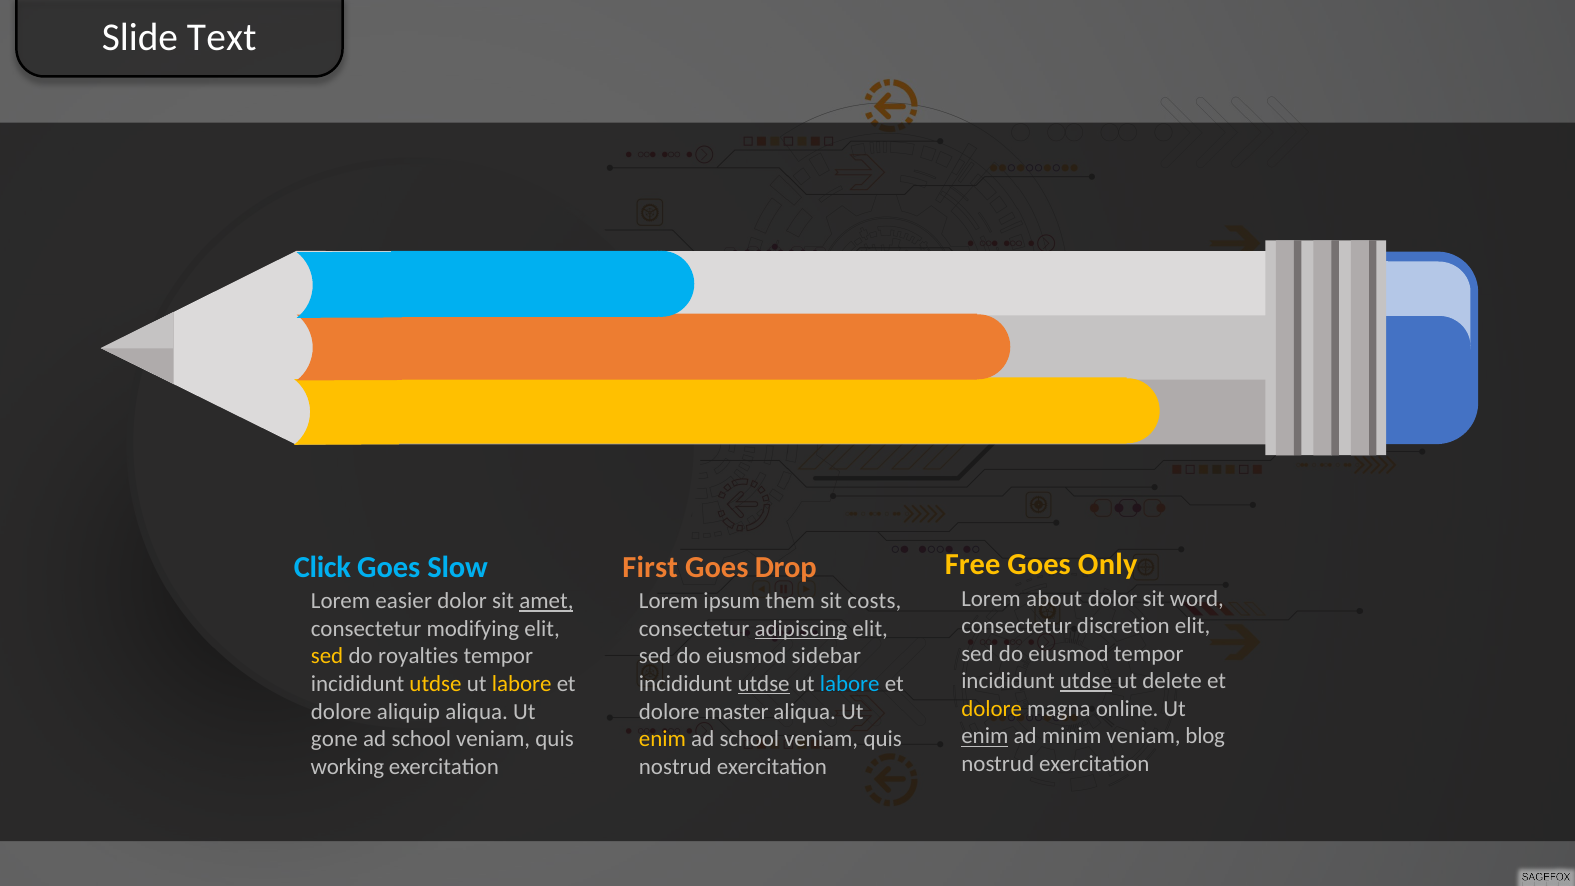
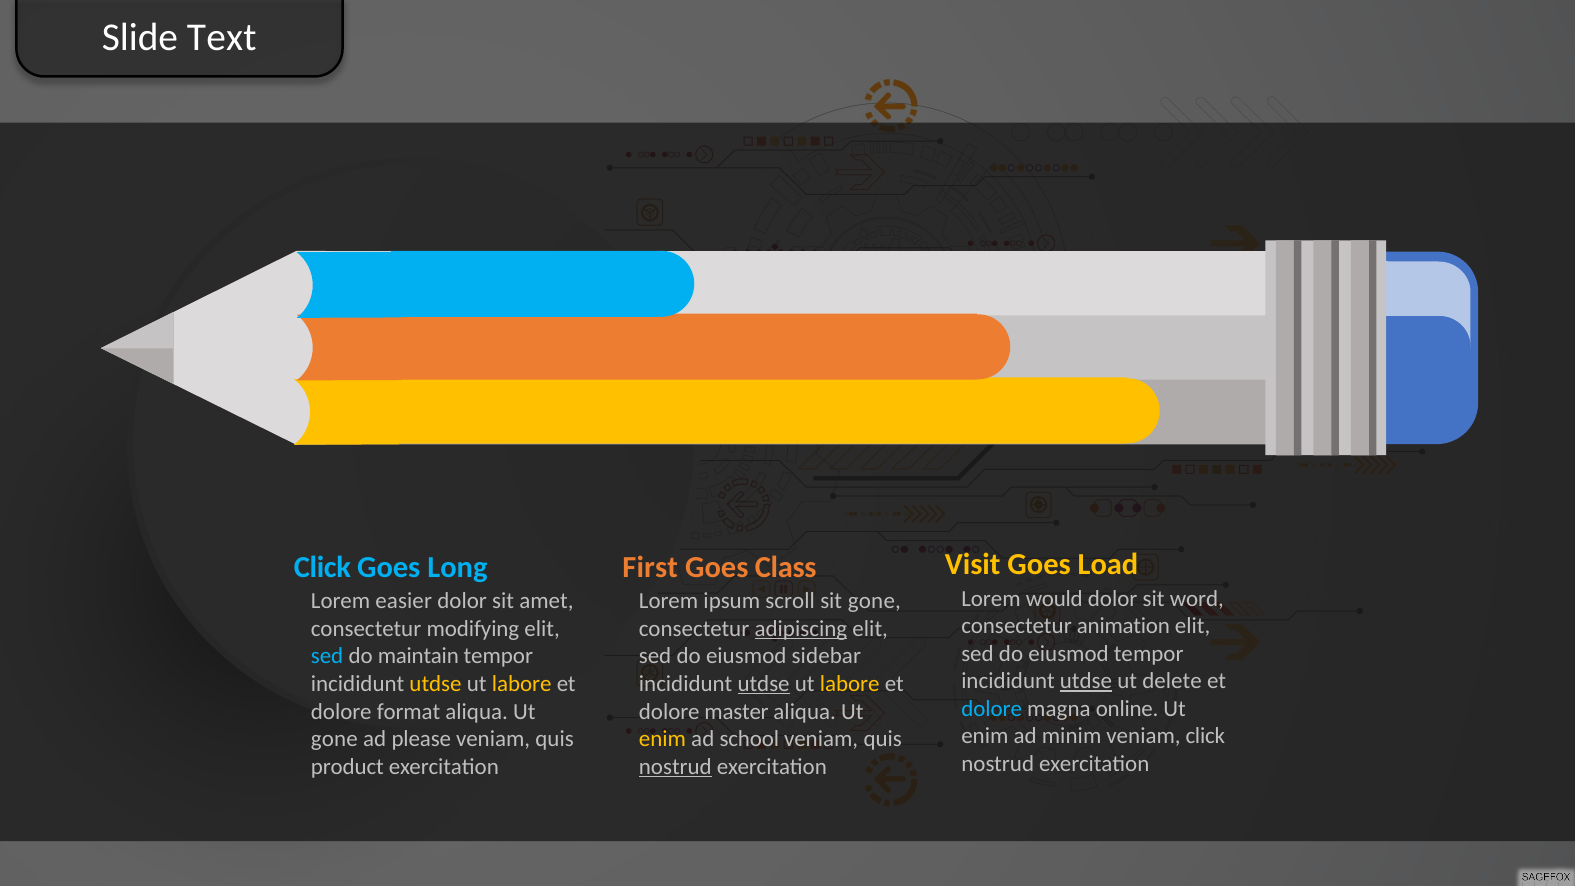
Free: Free -> Visit
Only: Only -> Load
Slow: Slow -> Long
Drop: Drop -> Class
about: about -> would
amet underline: present -> none
them: them -> scroll
sit costs: costs -> gone
discretion: discretion -> animation
sed at (327, 656) colour: yellow -> light blue
royalties: royalties -> maintain
labore at (850, 684) colour: light blue -> yellow
dolore at (992, 709) colour: yellow -> light blue
aliquip: aliquip -> format
enim at (985, 736) underline: present -> none
veniam blog: blog -> click
school at (421, 739): school -> please
working: working -> product
nostrud at (675, 767) underline: none -> present
